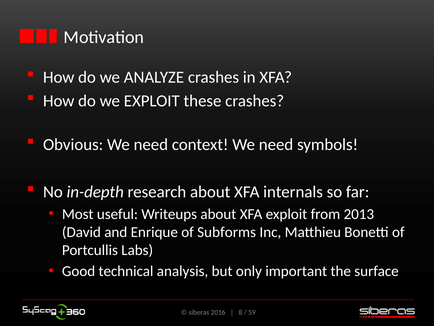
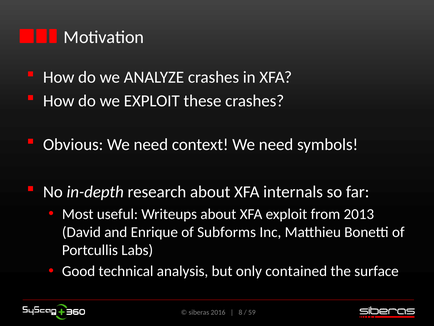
important: important -> contained
